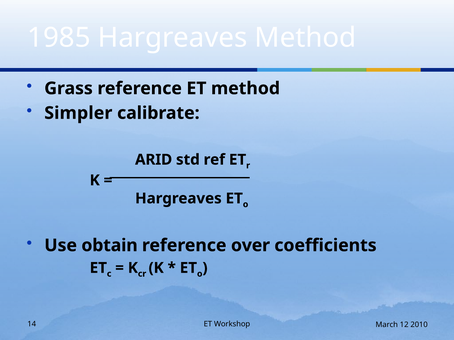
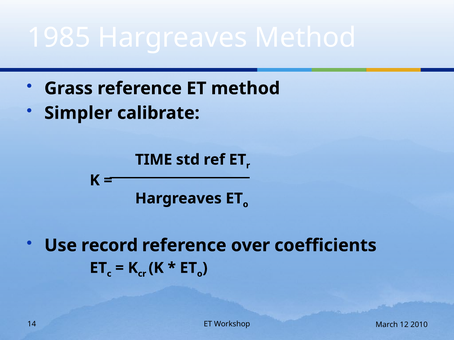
ARID: ARID -> TIME
obtain: obtain -> record
